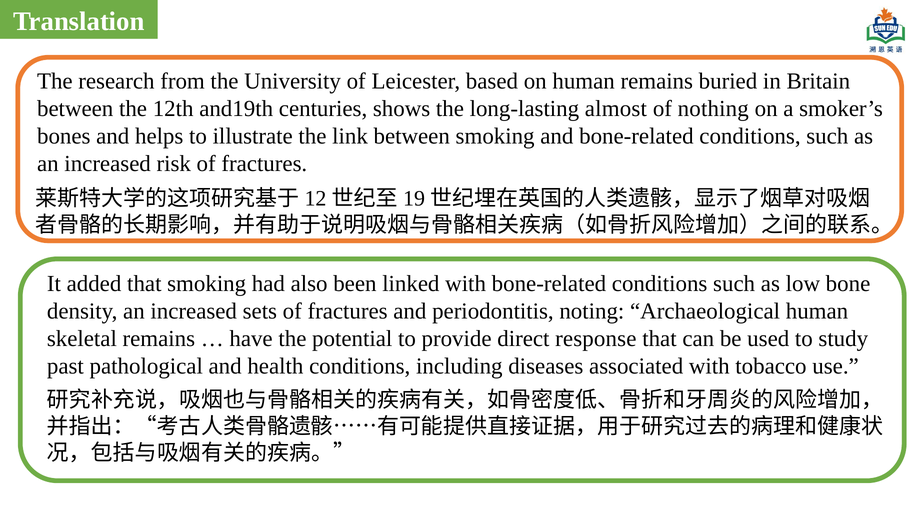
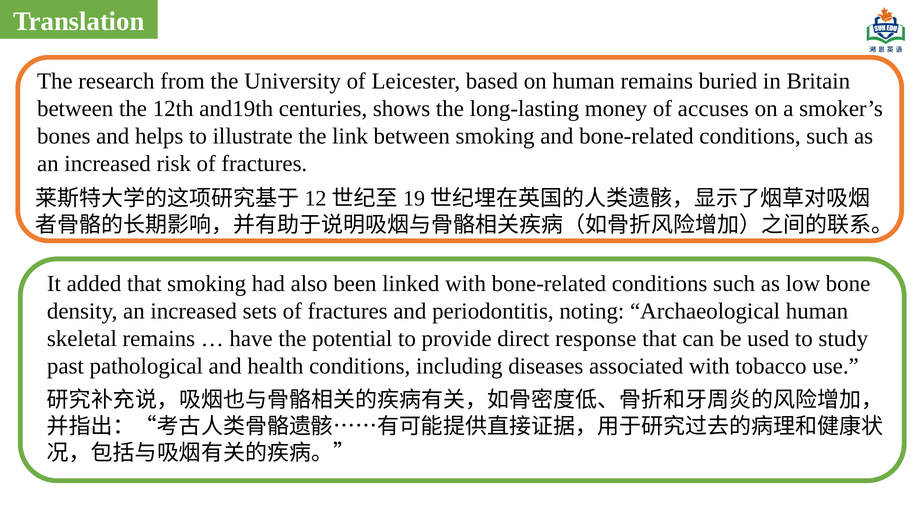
almost: almost -> money
nothing: nothing -> accuses
